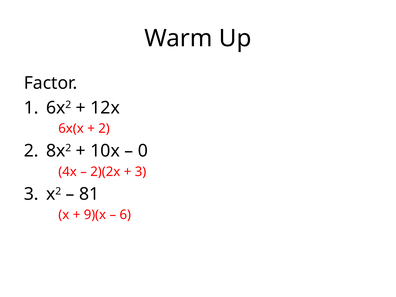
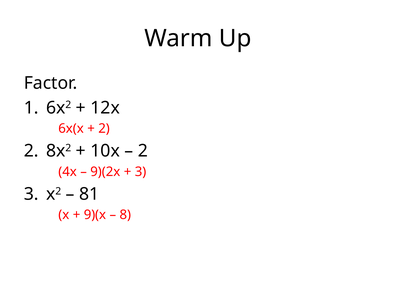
0 at (143, 151): 0 -> 2
2)(2x: 2)(2x -> 9)(2x
6: 6 -> 8
